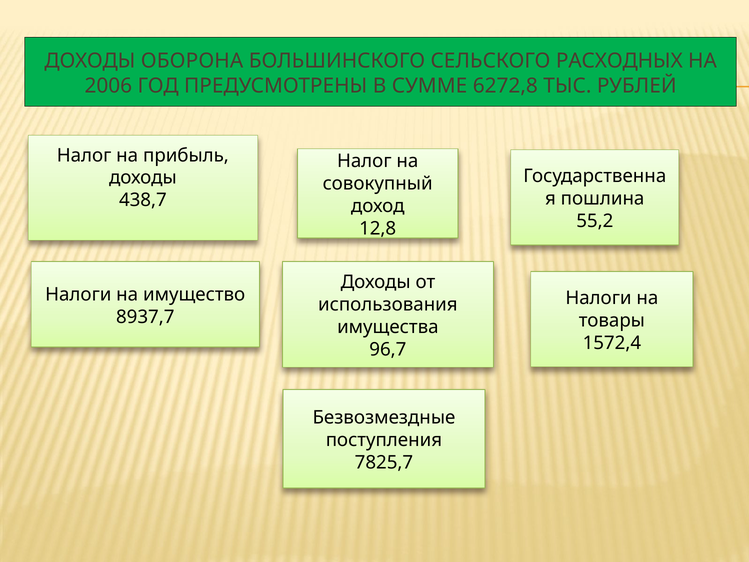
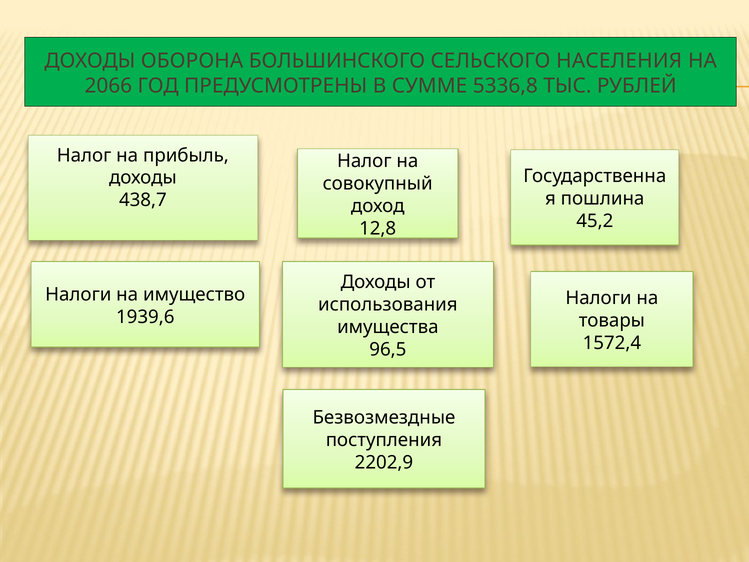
РАСХОДНЫХ: РАСХОДНЫХ -> НАСЕЛЕНИЯ
2006: 2006 -> 2066
6272,8: 6272,8 -> 5336,8
55,2: 55,2 -> 45,2
8937,7: 8937,7 -> 1939,6
96,7: 96,7 -> 96,5
7825,7: 7825,7 -> 2202,9
